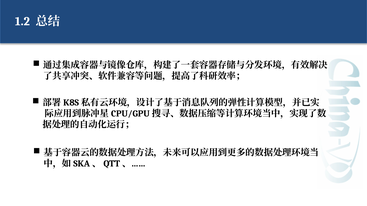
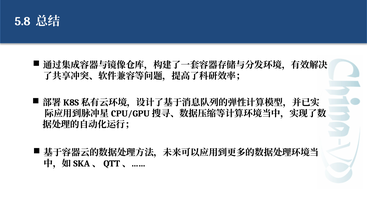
1.2: 1.2 -> 5.8
